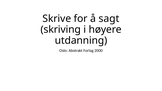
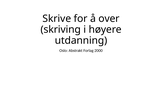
sagt: sagt -> over
